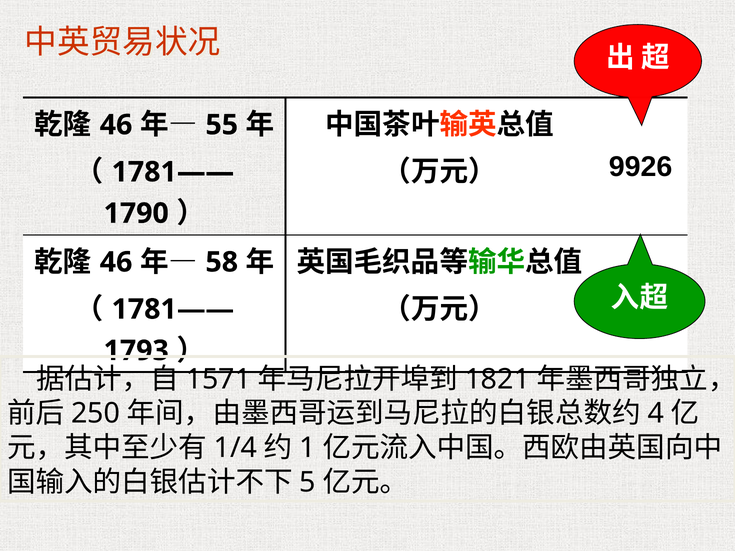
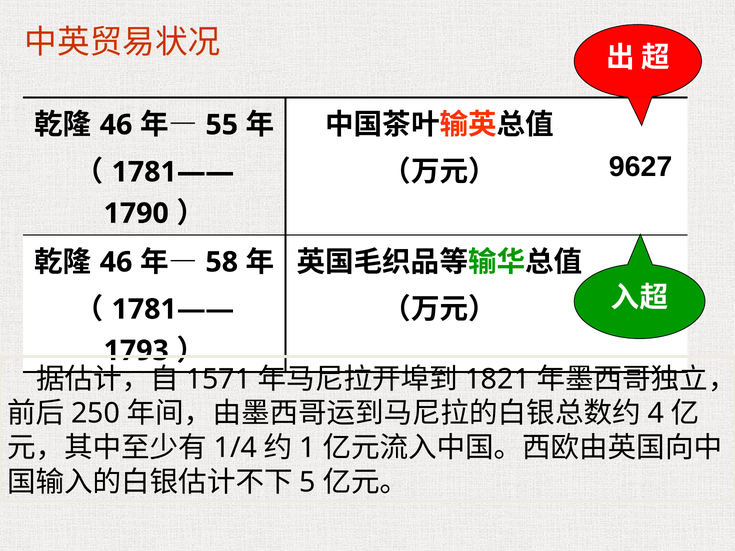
9926: 9926 -> 9627
